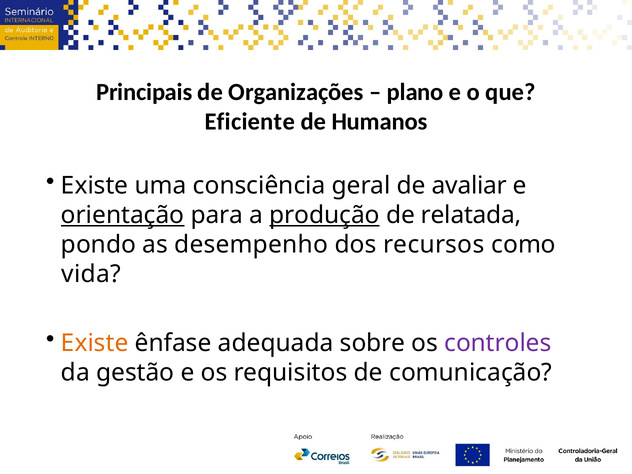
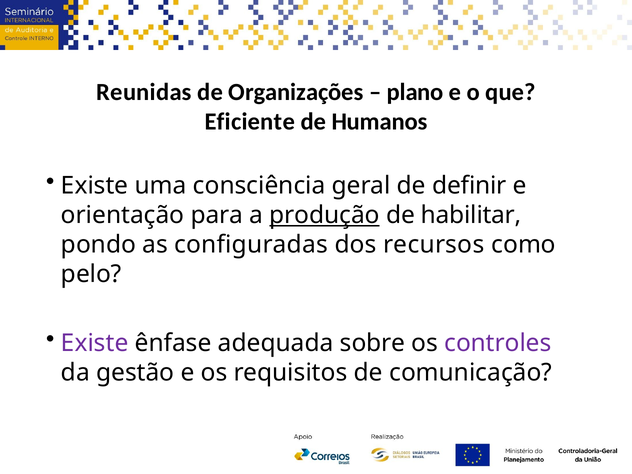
Principais: Principais -> Reunidas
avaliar: avaliar -> definir
orientação underline: present -> none
relatada: relatada -> habilitar
desempenho: desempenho -> configuradas
vida: vida -> pelo
Existe at (95, 343) colour: orange -> purple
